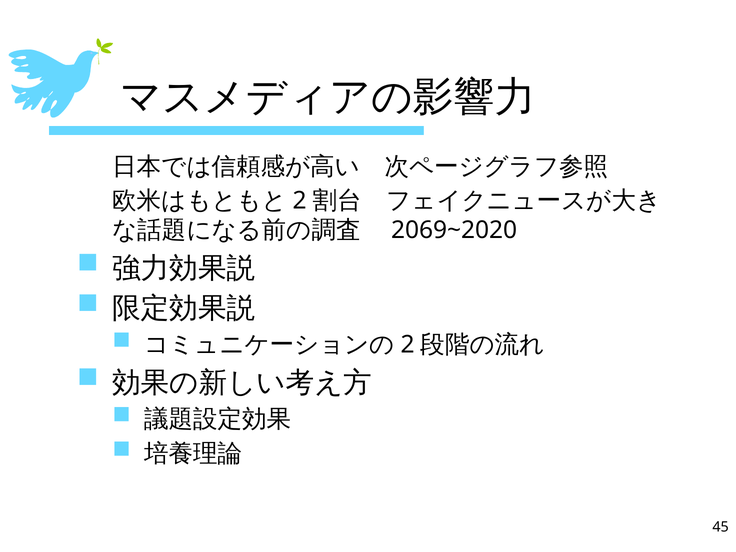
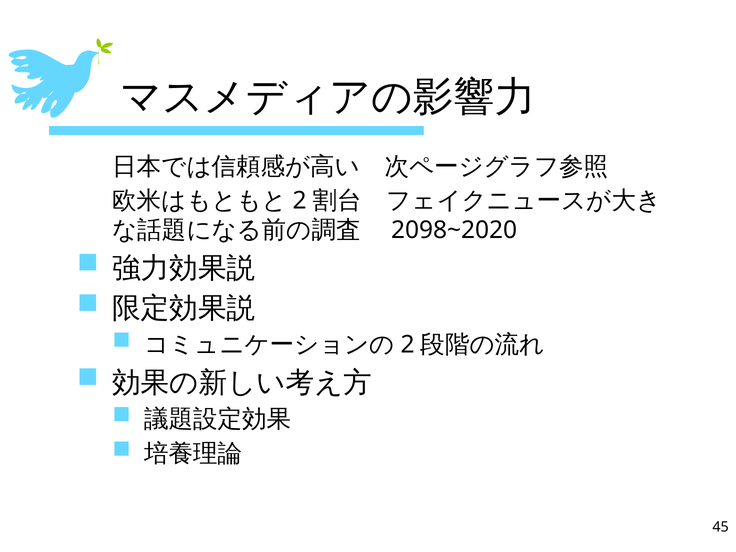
2069~2020: 2069~2020 -> 2098~2020
